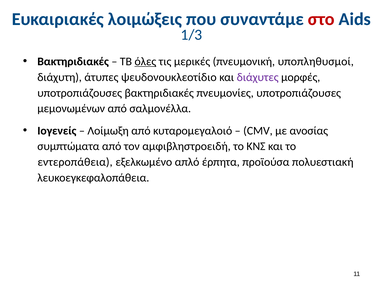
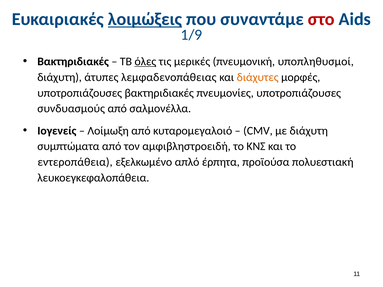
λοιμώξεις underline: none -> present
1/3: 1/3 -> 1/9
ψευδονουκλεοτίδιο: ψευδονουκλεοτίδιο -> λεμφαδενοπάθειας
διάχυτες colour: purple -> orange
μεμονωμένων: μεμονωμένων -> συνδυασμούς
με ανοσίας: ανοσίας -> διάχυτη
